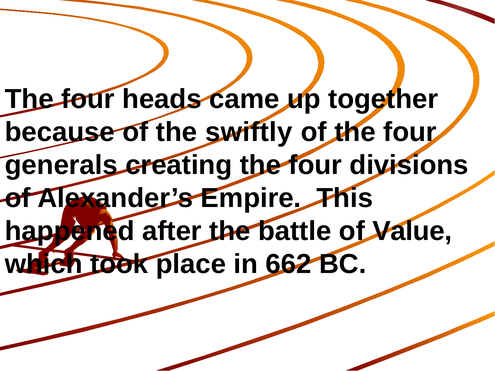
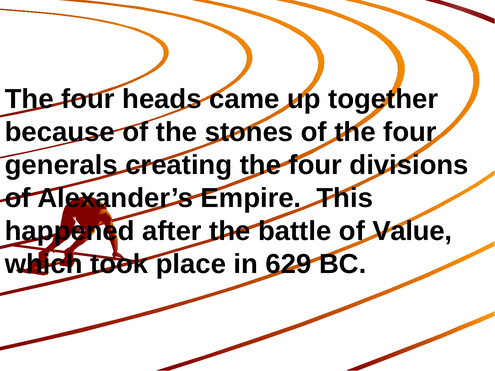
swiftly: swiftly -> stones
662: 662 -> 629
